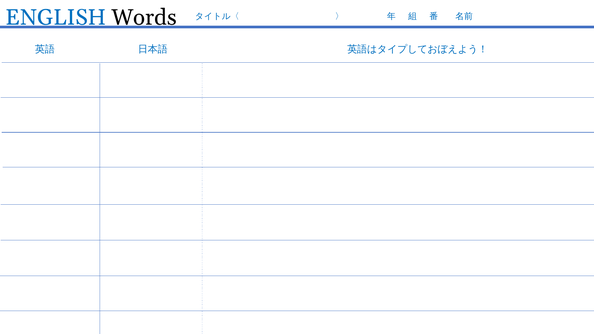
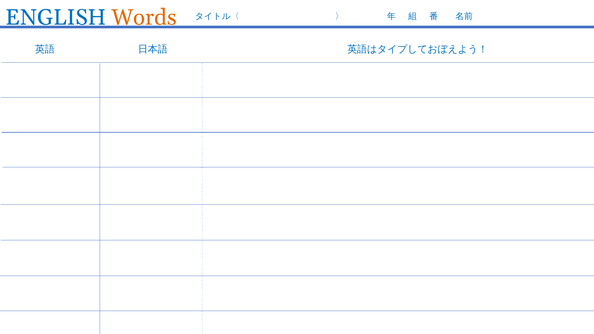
Words colour: black -> orange
